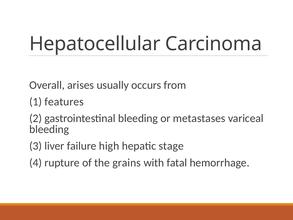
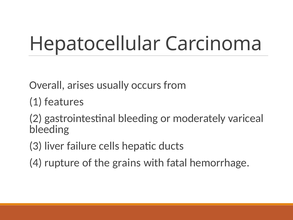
metastases: metastases -> moderately
high: high -> cells
stage: stage -> ducts
